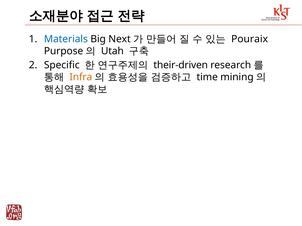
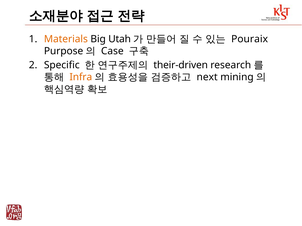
Materials colour: blue -> orange
Next: Next -> Utah
Utah: Utah -> Case
time: time -> next
